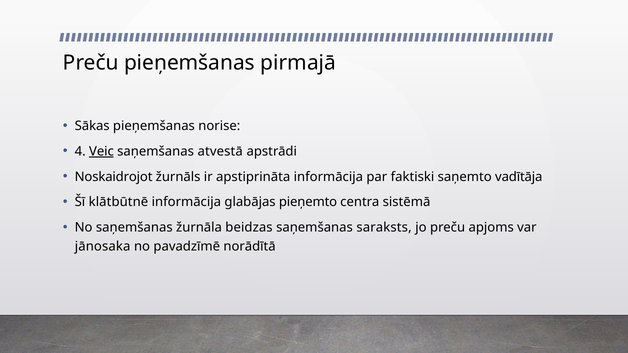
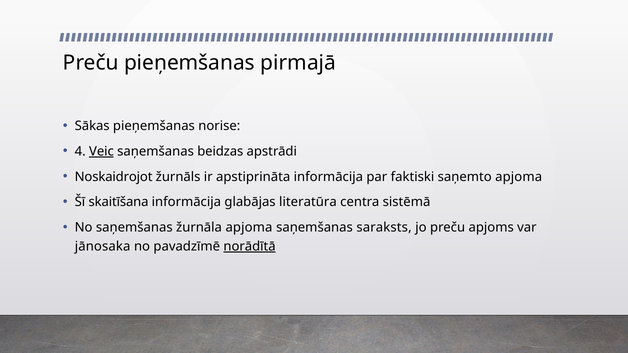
atvestā: atvestā -> beidzas
saņemto vadītāja: vadītāja -> apjoma
klātbūtnē: klātbūtnē -> skaitīšana
pieņemto: pieņemto -> literatūra
žurnāla beidzas: beidzas -> apjoma
norādītā underline: none -> present
